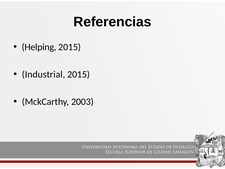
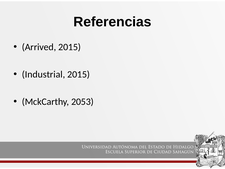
Helping: Helping -> Arrived
2003: 2003 -> 2053
